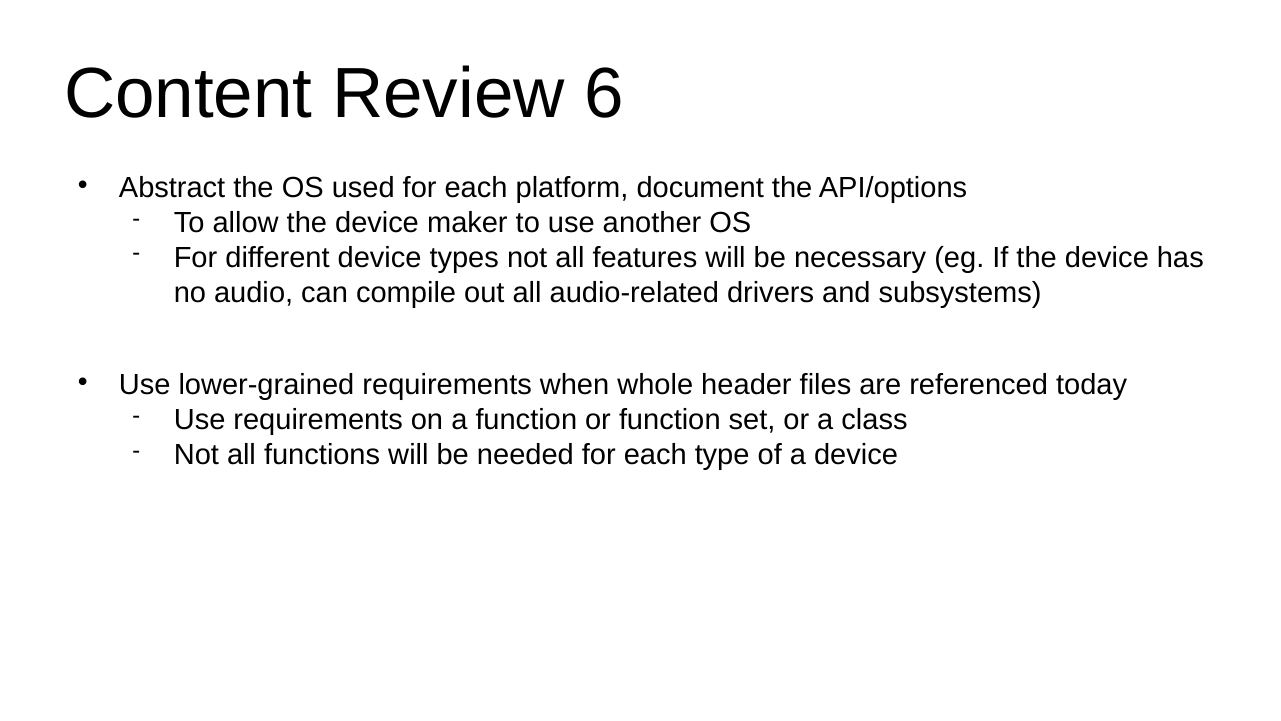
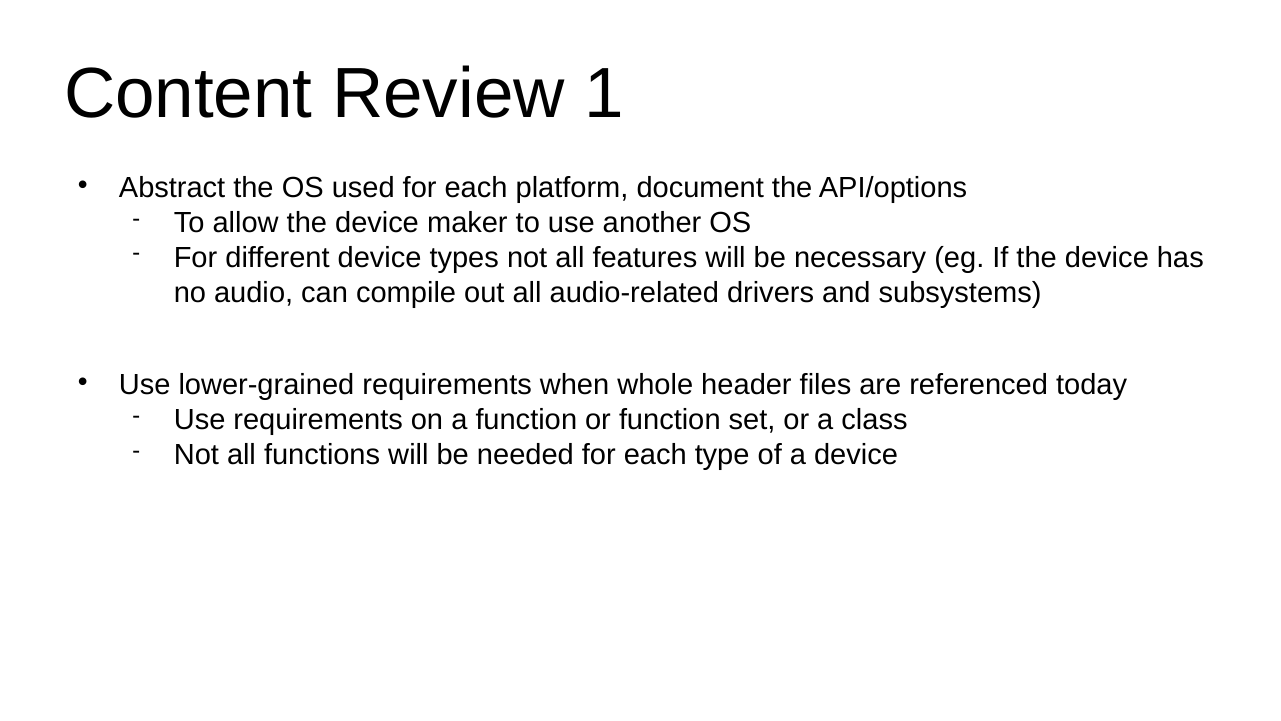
6: 6 -> 1
